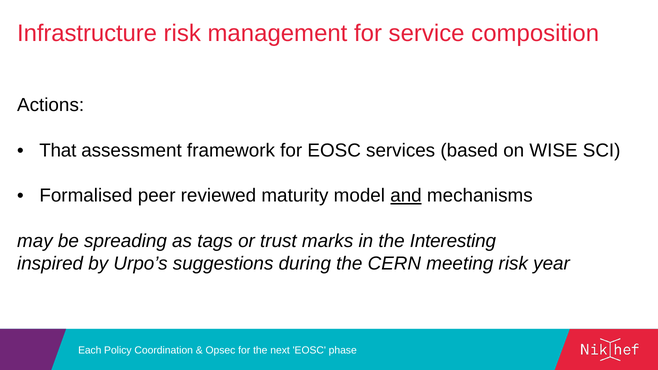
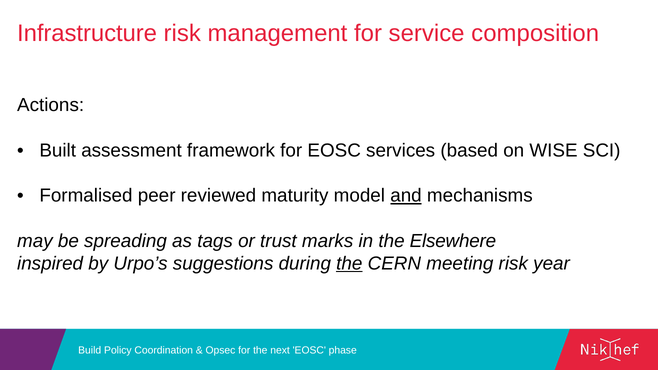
That: That -> Built
Interesting: Interesting -> Elsewhere
the at (349, 264) underline: none -> present
Each: Each -> Build
